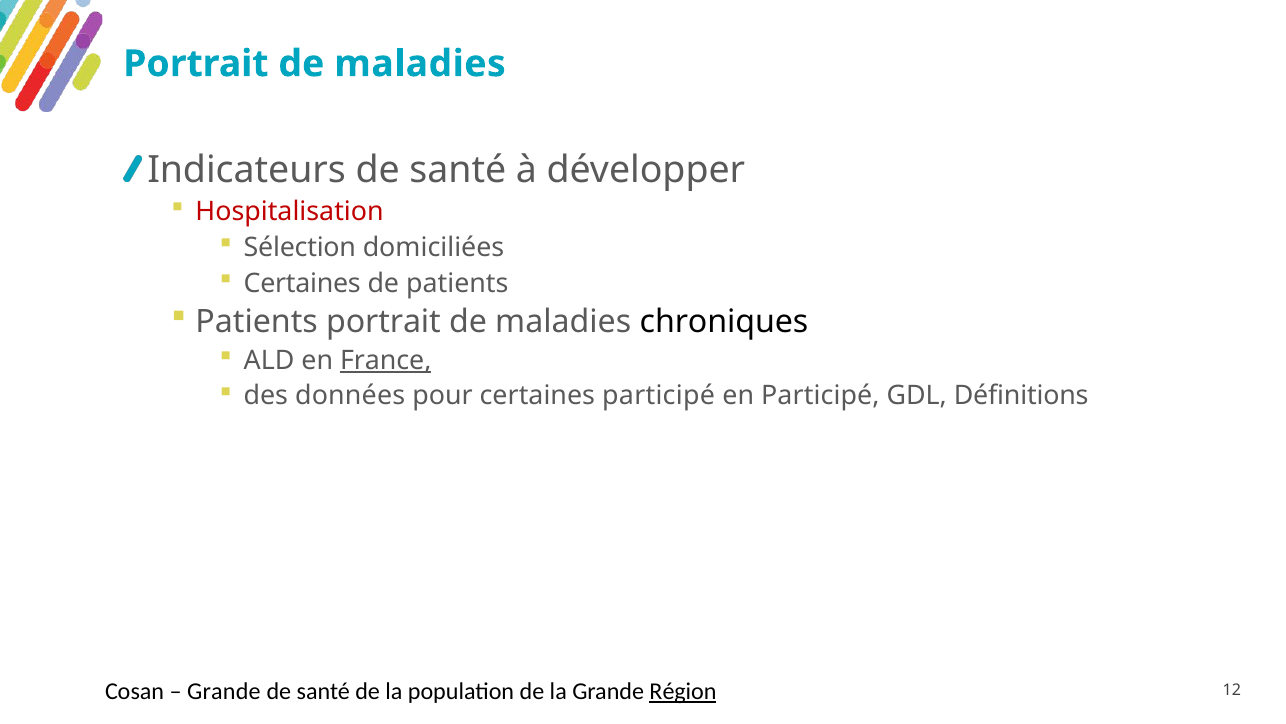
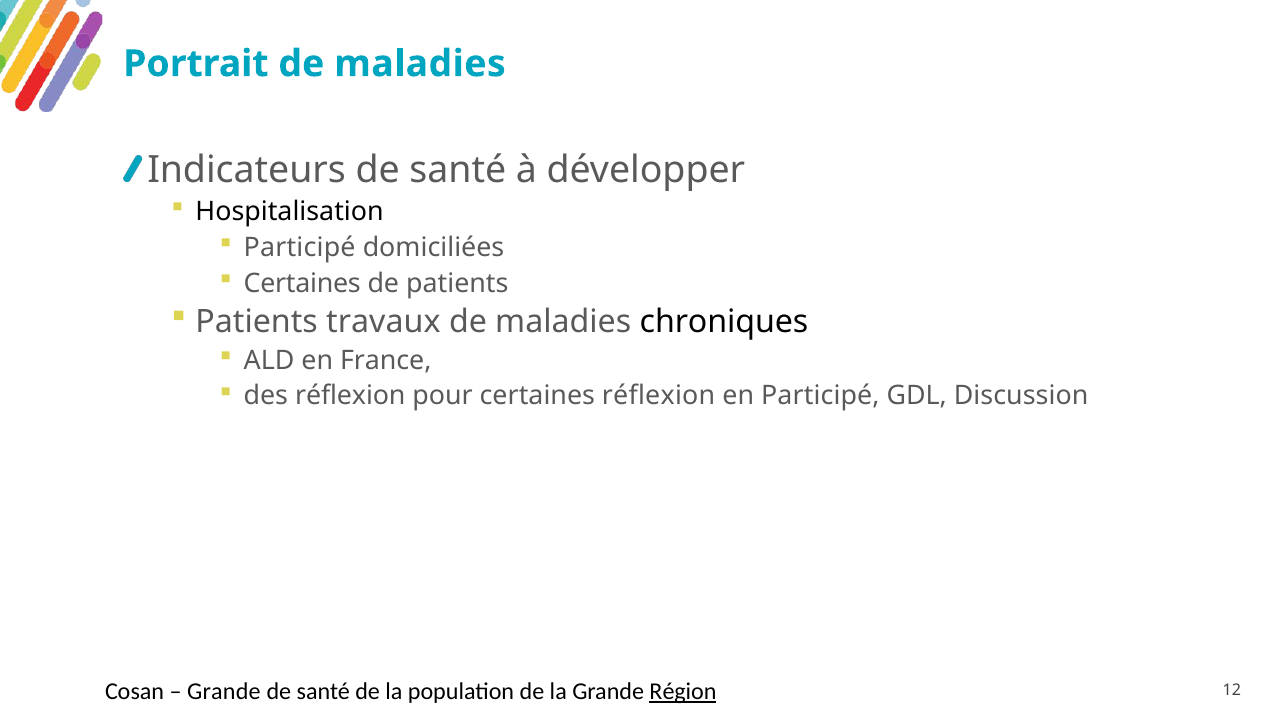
Hospitalisation colour: red -> black
Sélection at (300, 247): Sélection -> Participé
Patients portrait: portrait -> travaux
France underline: present -> none
des données: données -> réflexion
certaines participé: participé -> réflexion
Définitions: Définitions -> Discussion
